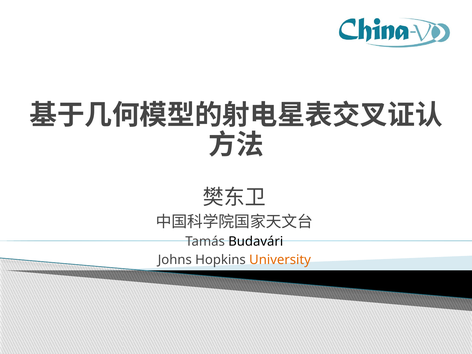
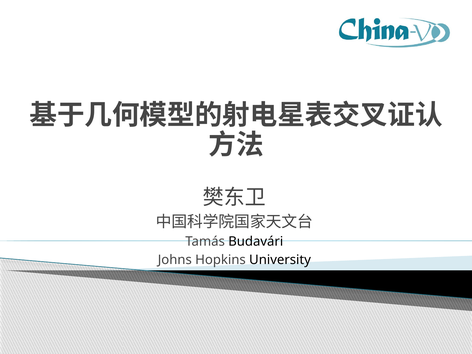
University colour: orange -> black
